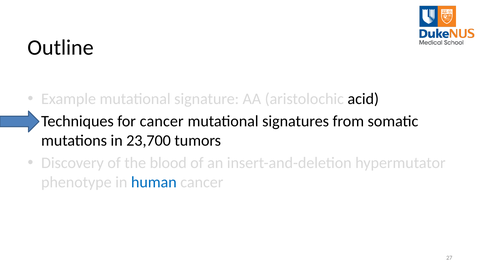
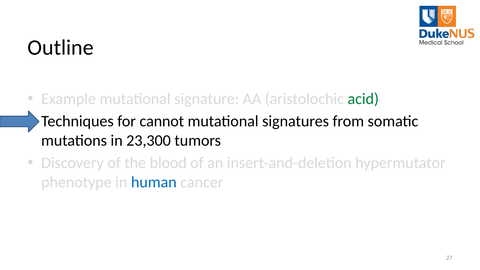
acid colour: black -> green
for cancer: cancer -> cannot
23,700: 23,700 -> 23,300
